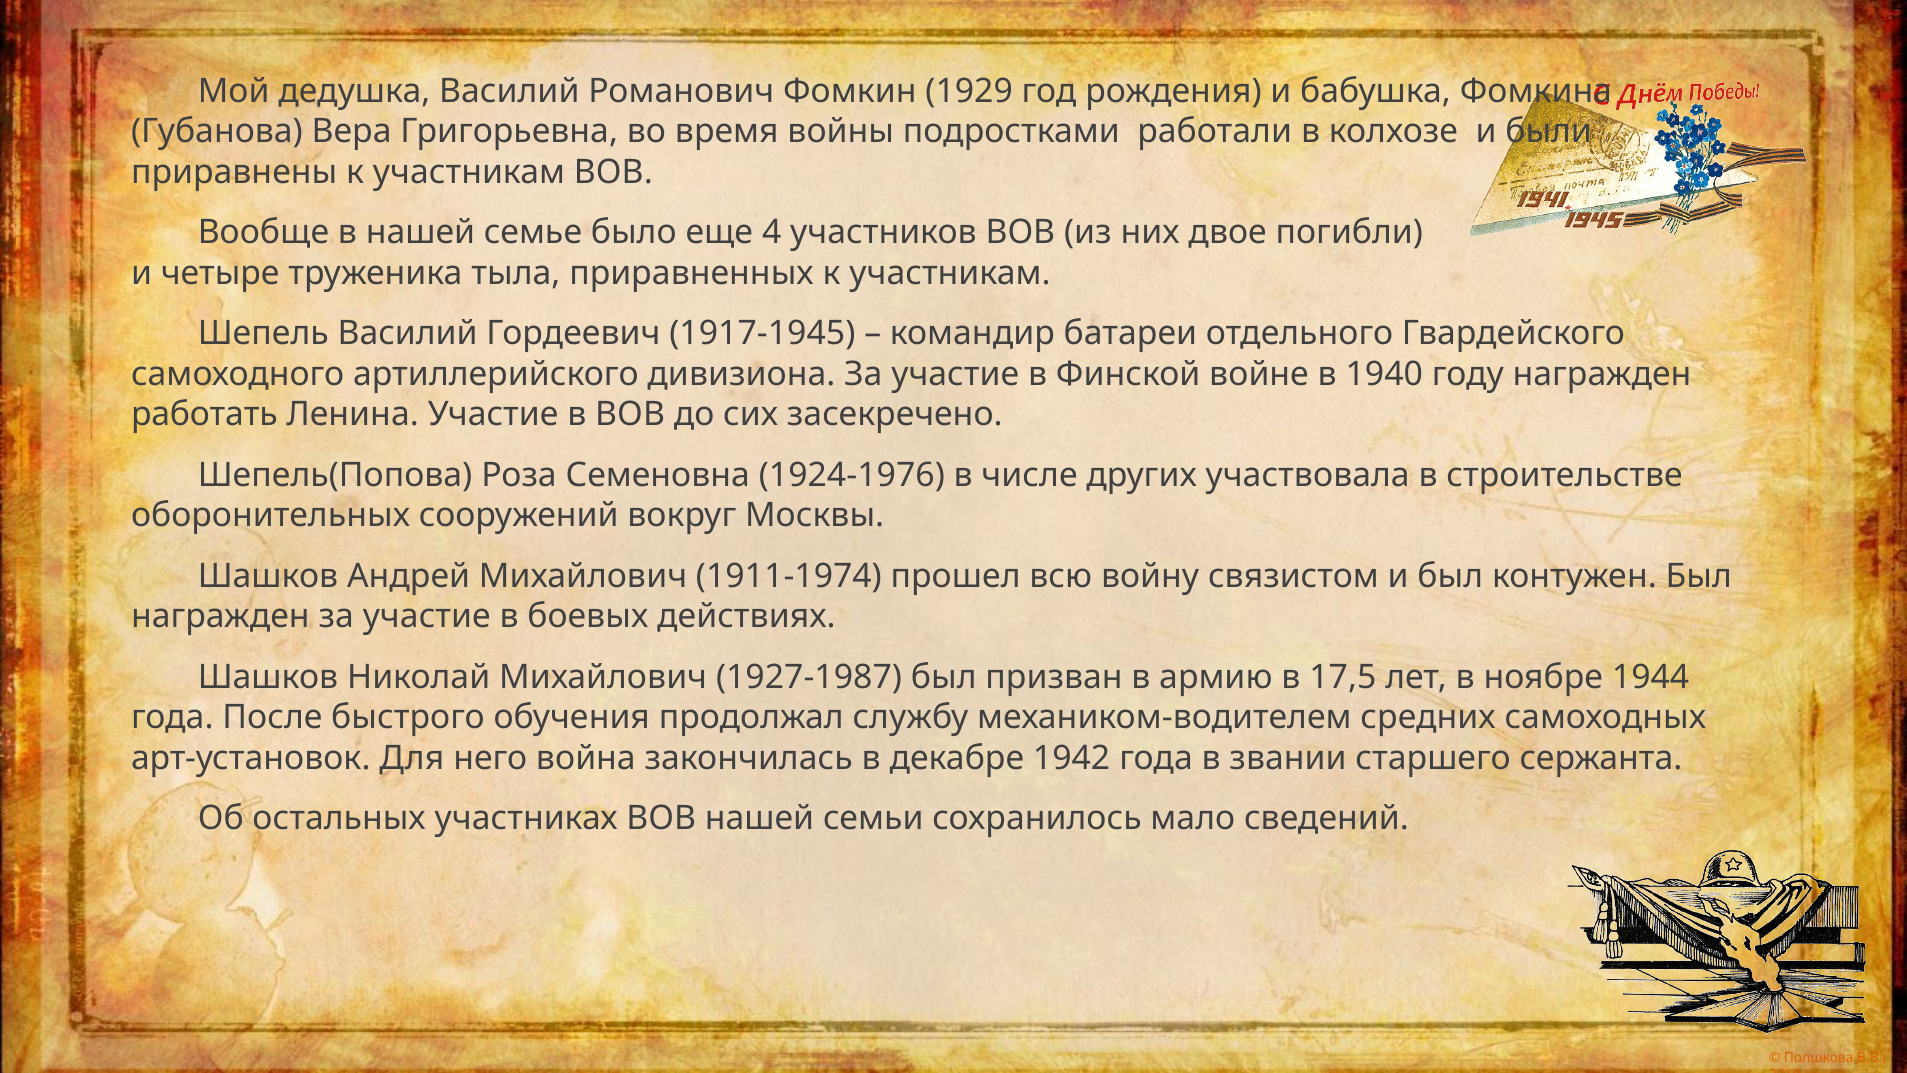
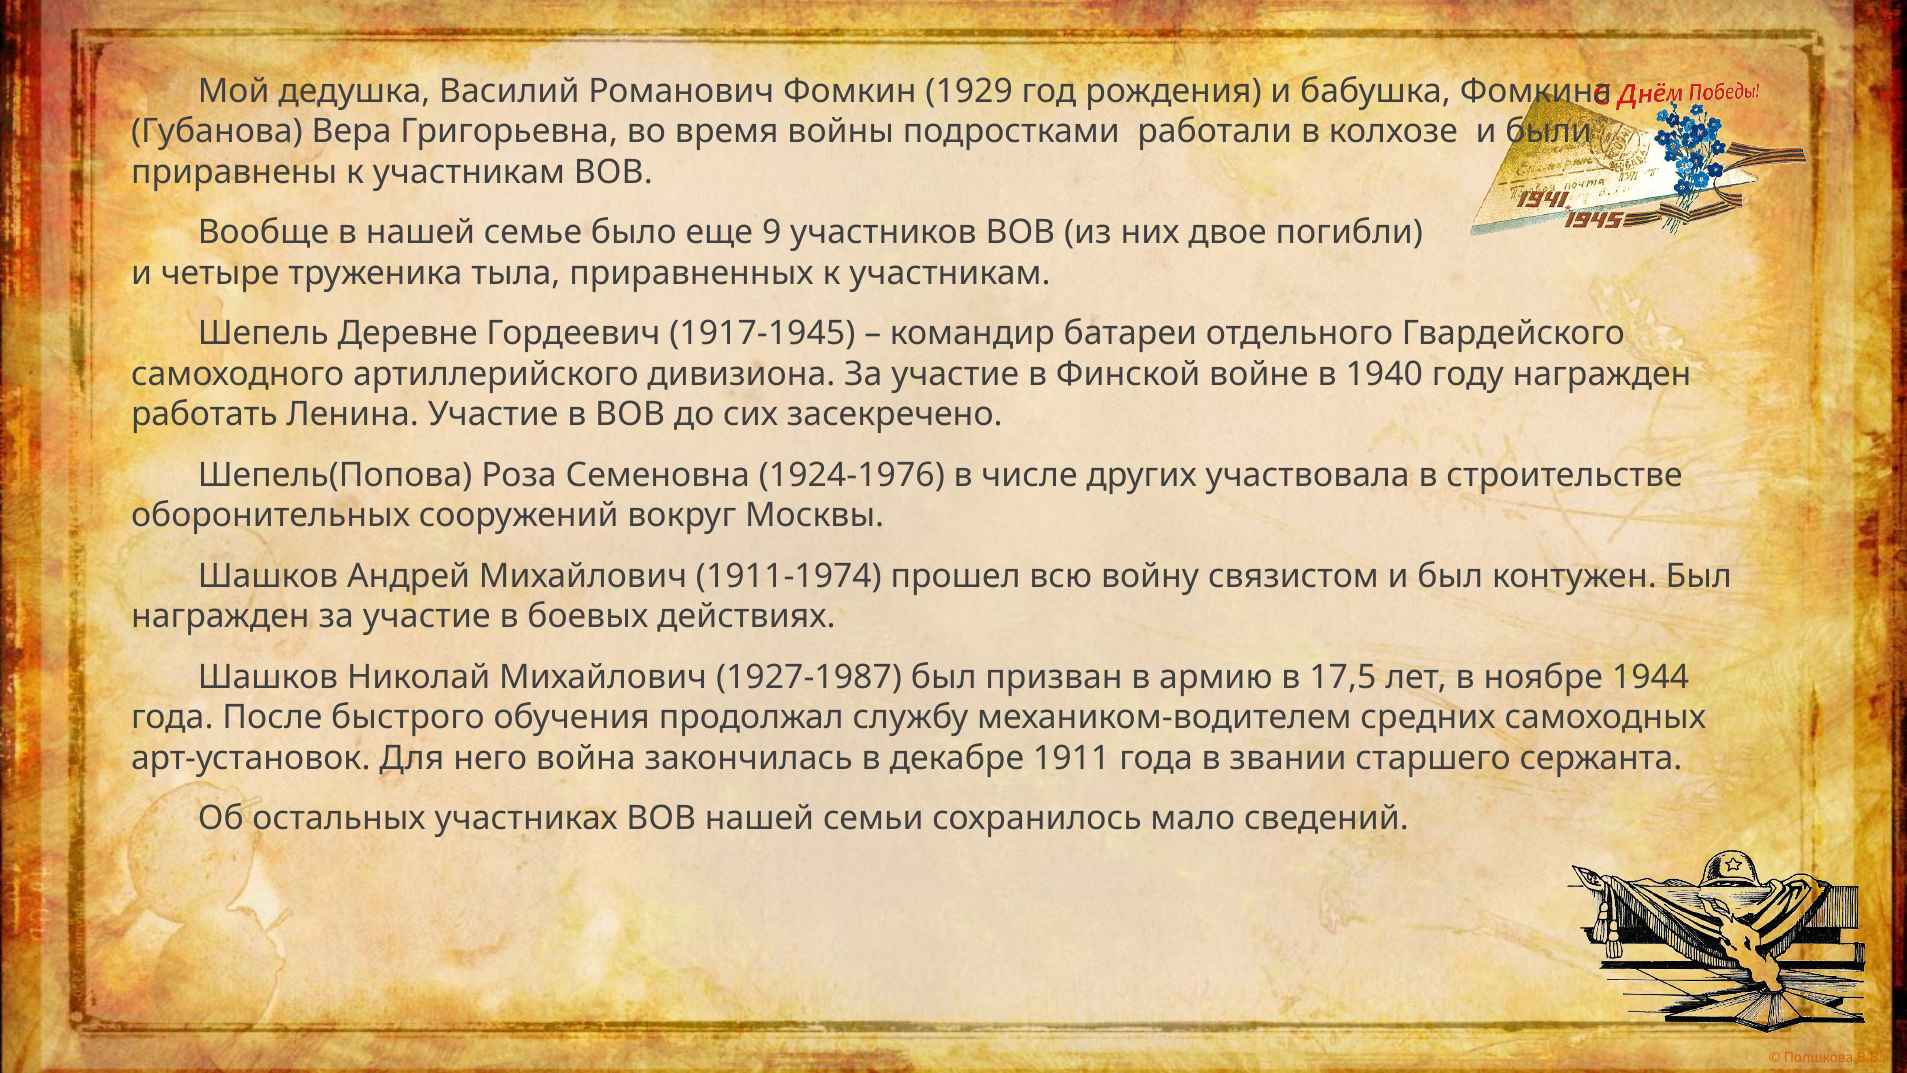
4: 4 -> 9
Шепель Василий: Василий -> Деревне
1942: 1942 -> 1911
